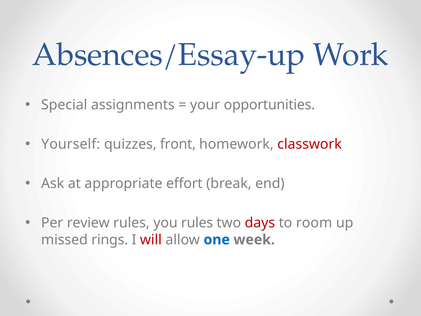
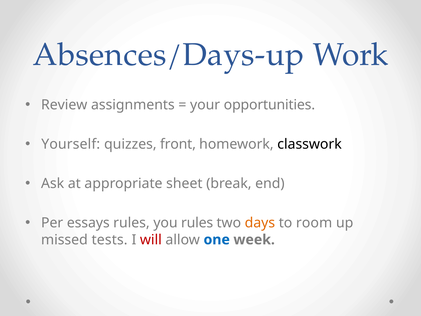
Absences/Essay-up: Absences/Essay-up -> Absences/Days-up
Special: Special -> Review
classwork colour: red -> black
effort: effort -> sheet
review: review -> essays
days colour: red -> orange
rings: rings -> tests
